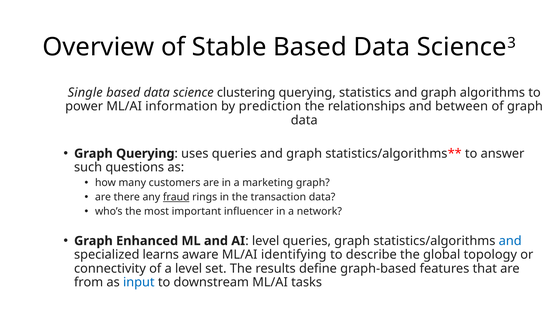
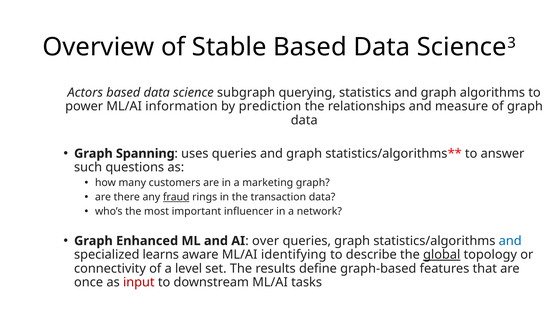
Single: Single -> Actors
clustering: clustering -> subgraph
between: between -> measure
Graph Querying: Querying -> Spanning
level at (266, 241): level -> over
global underline: none -> present
from: from -> once
input colour: blue -> red
